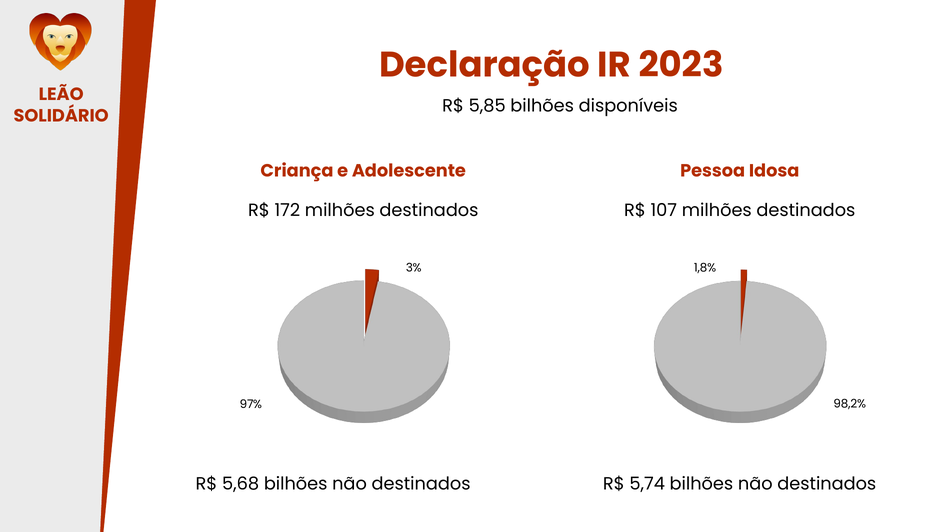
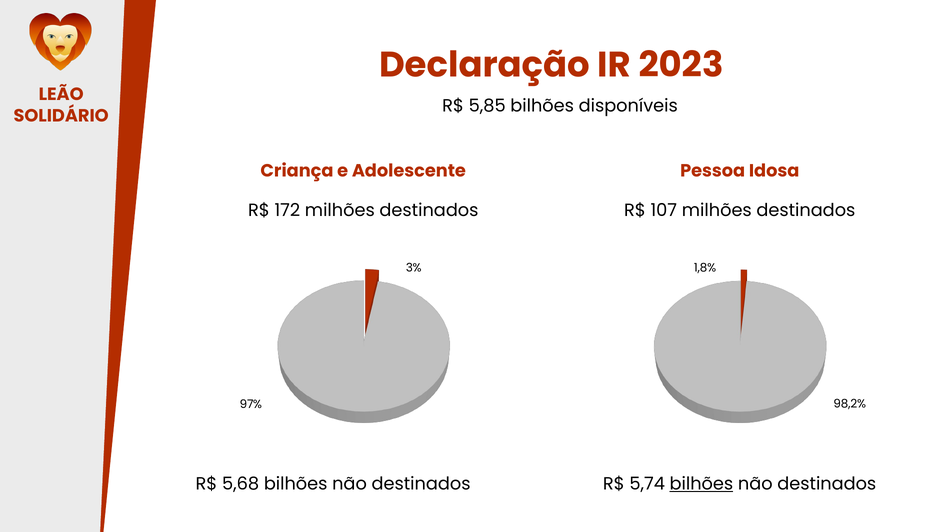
bilhões at (701, 484) underline: none -> present
